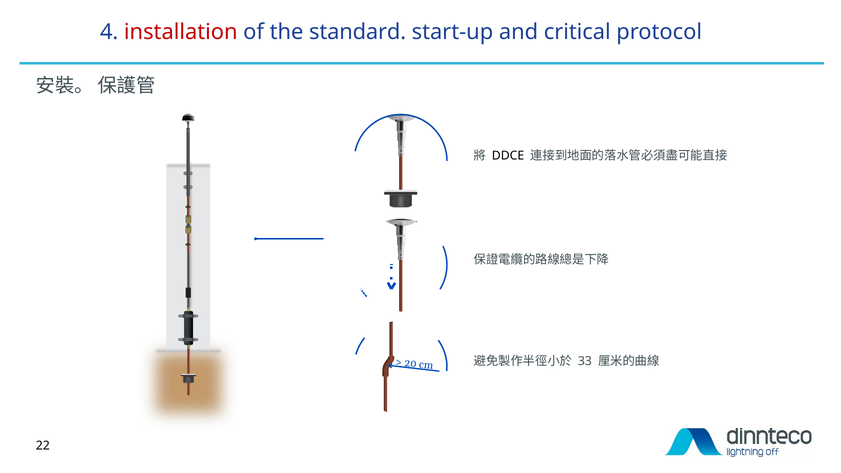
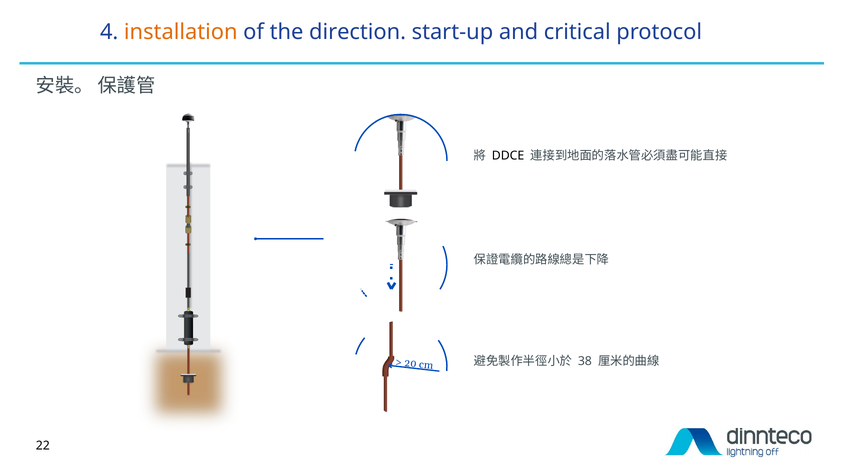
installation colour: red -> orange
standard: standard -> direction
33: 33 -> 38
